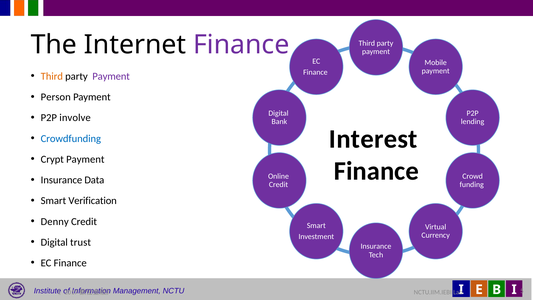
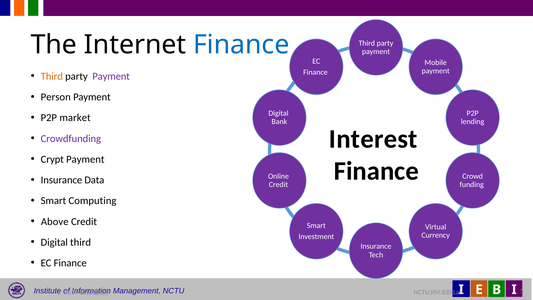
Finance at (241, 45) colour: purple -> blue
involve: involve -> market
Crowdfunding colour: blue -> purple
Verification: Verification -> Computing
Denny: Denny -> Above
Digital trust: trust -> third
